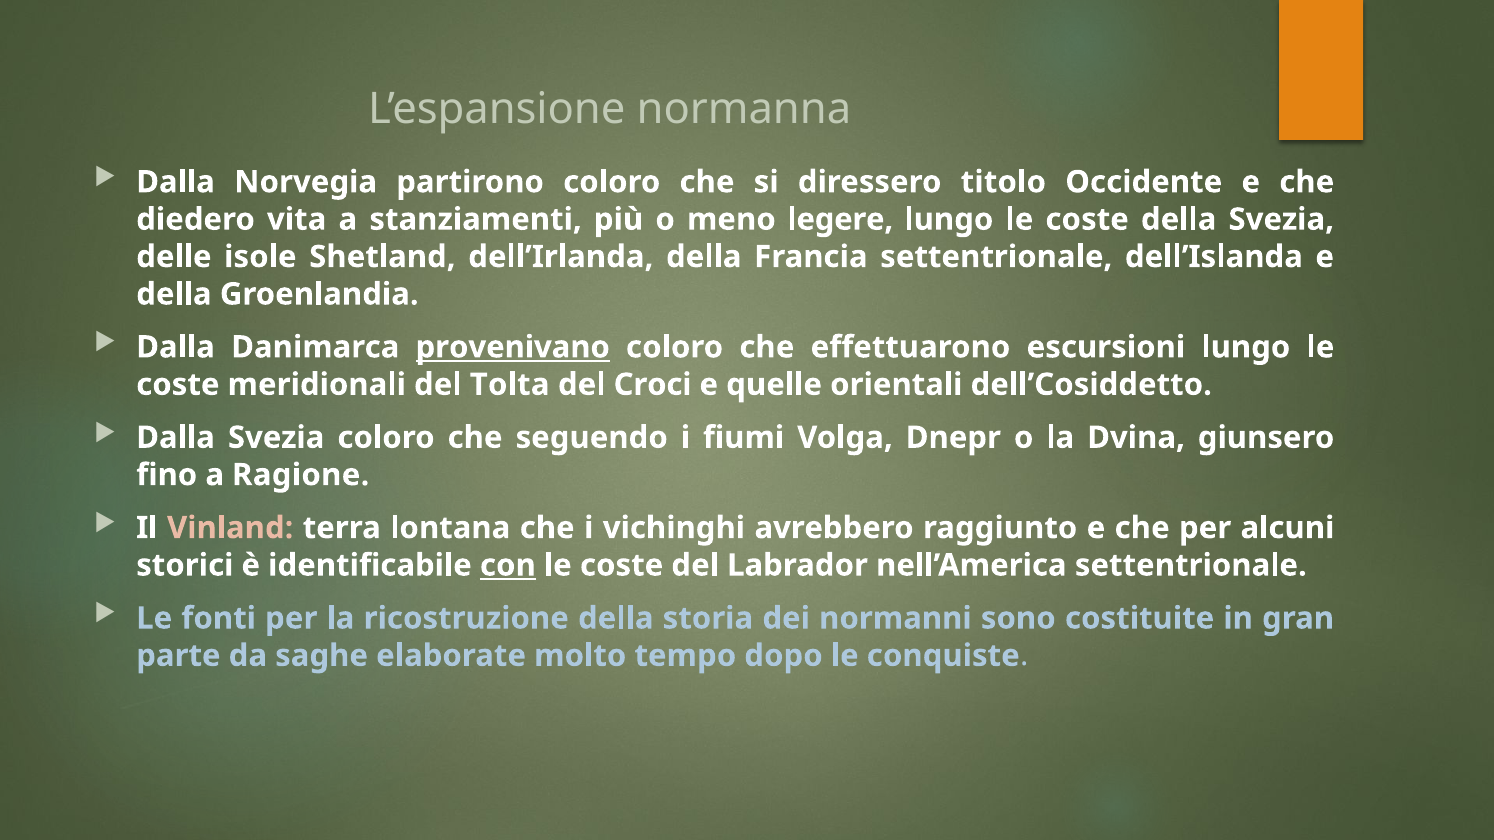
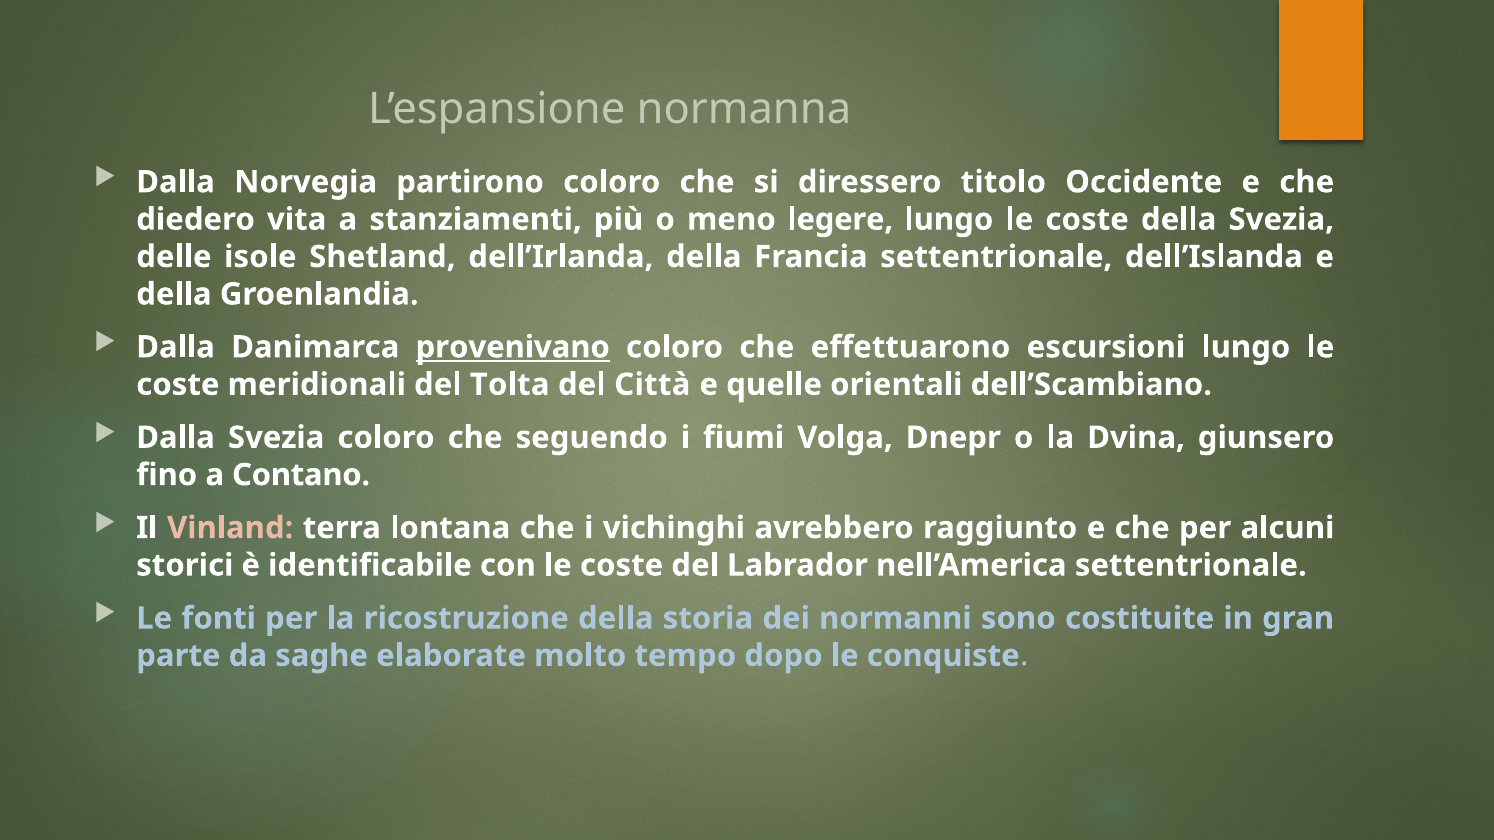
Croci: Croci -> Città
dell’Cosiddetto: dell’Cosiddetto -> dell’Scambiano
Ragione: Ragione -> Contano
con underline: present -> none
